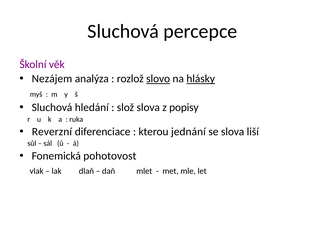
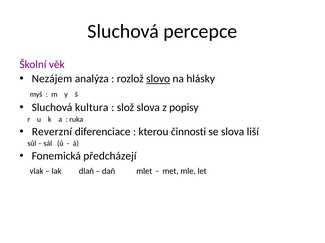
hlásky underline: present -> none
hledání: hledání -> kultura
jednání: jednání -> činnosti
pohotovost: pohotovost -> předcházejí
